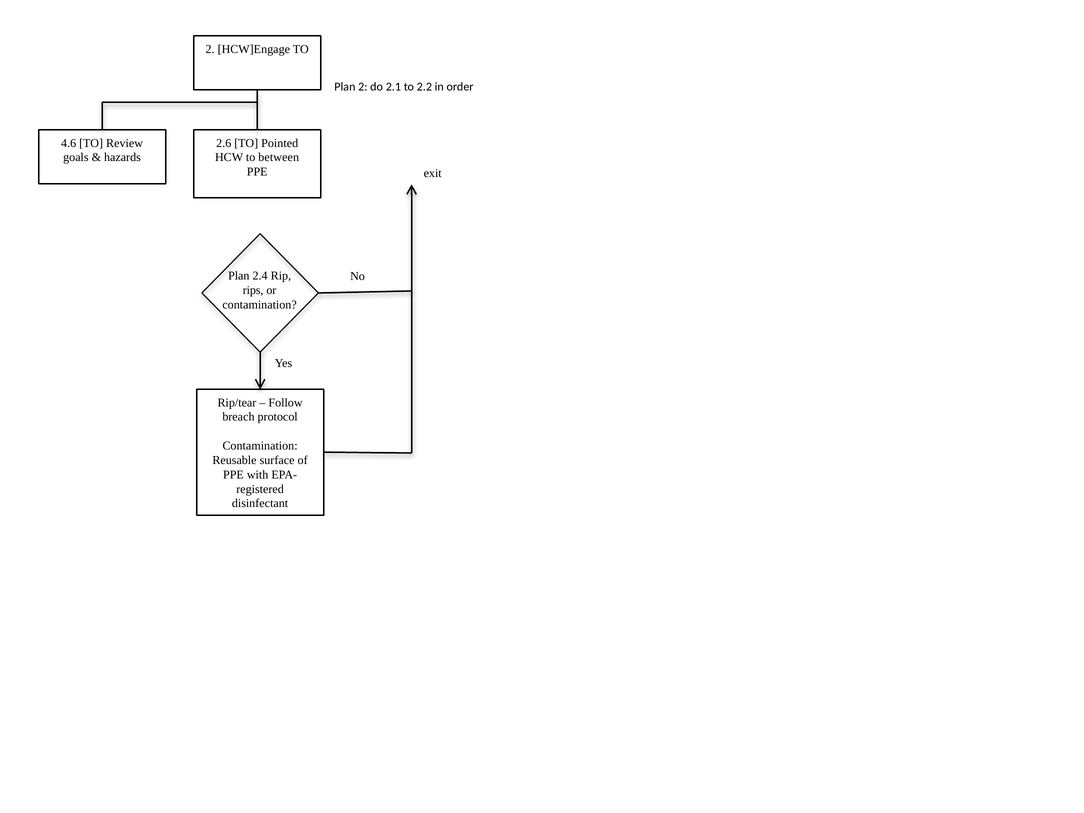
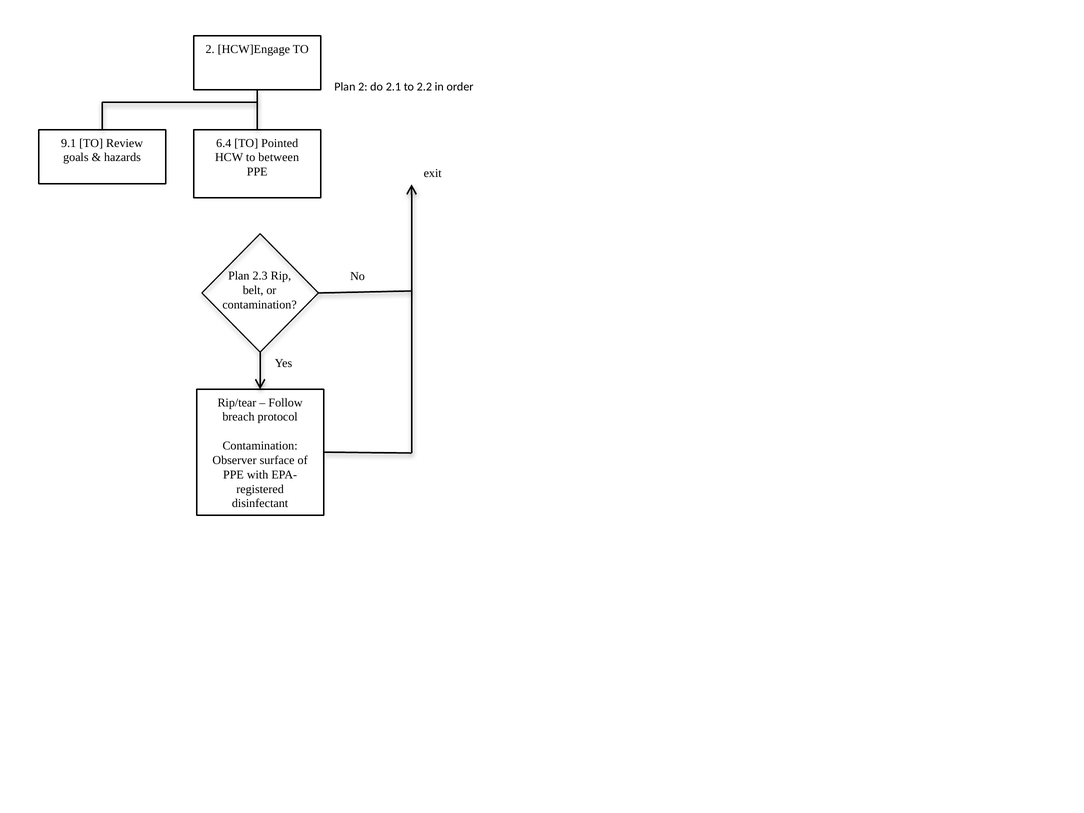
4.6: 4.6 -> 9.1
2.6: 2.6 -> 6.4
2.4: 2.4 -> 2.3
rips: rips -> belt
Reusable: Reusable -> Observer
